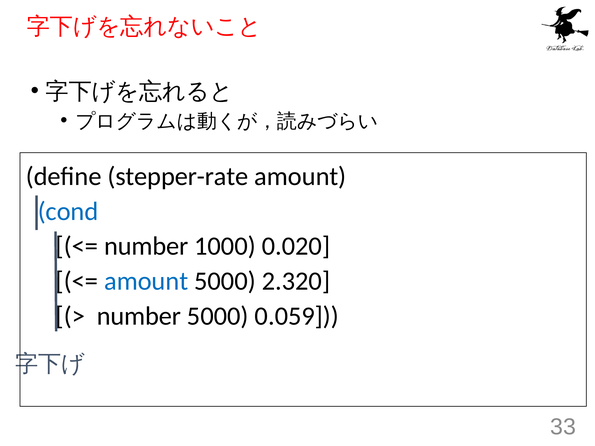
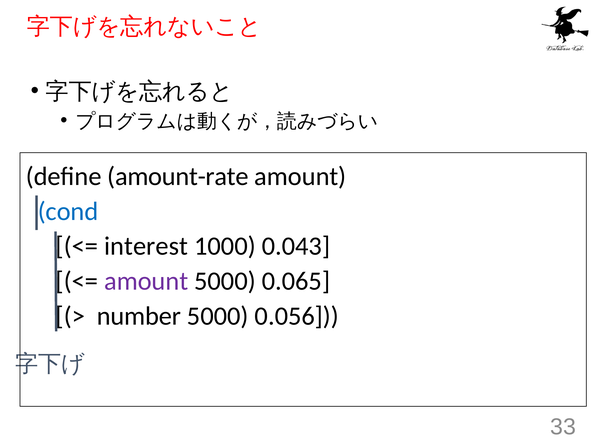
stepper-rate: stepper-rate -> amount-rate
number at (146, 246): number -> interest
0.020: 0.020 -> 0.043
amount at (146, 281) colour: blue -> purple
2.320: 2.320 -> 0.065
0.059: 0.059 -> 0.056
